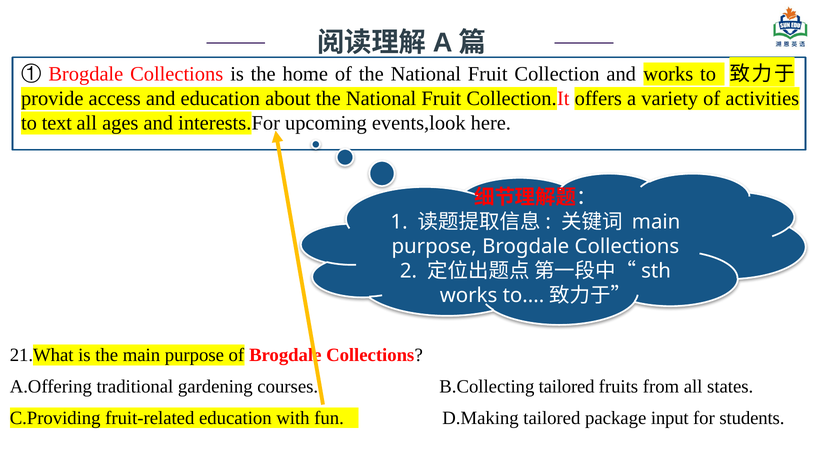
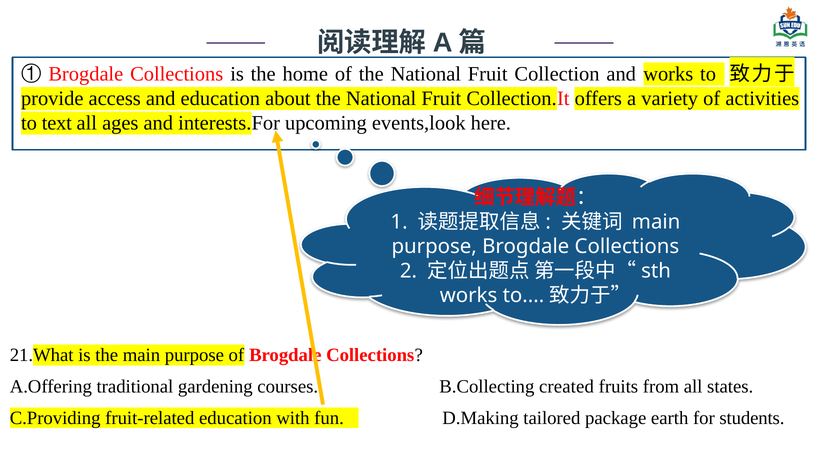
B.Collecting tailored: tailored -> created
input: input -> earth
